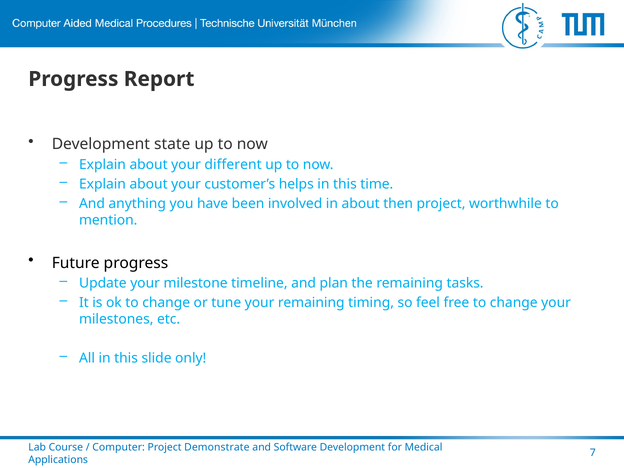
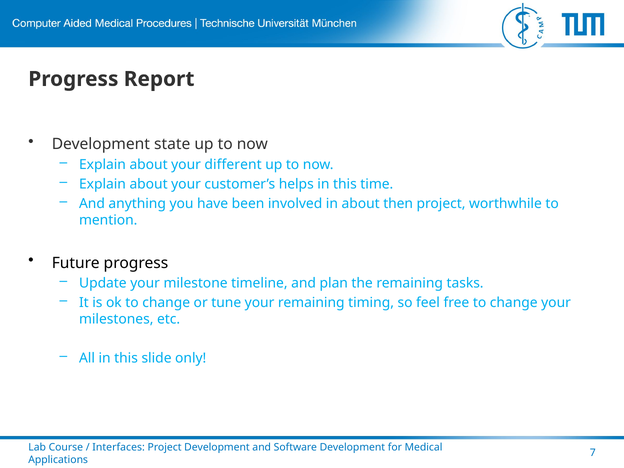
Computer: Computer -> Interfaces
Project Demonstrate: Demonstrate -> Development
